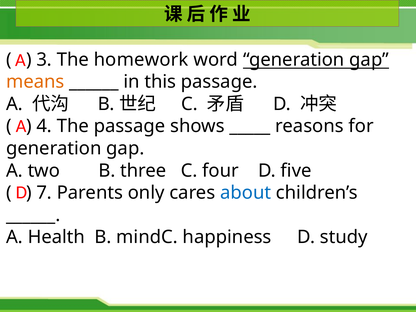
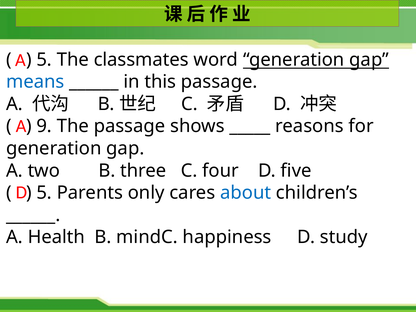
3 at (44, 60): 3 -> 5
homework: homework -> classmates
means colour: orange -> blue
4: 4 -> 9
7 at (44, 193): 7 -> 5
